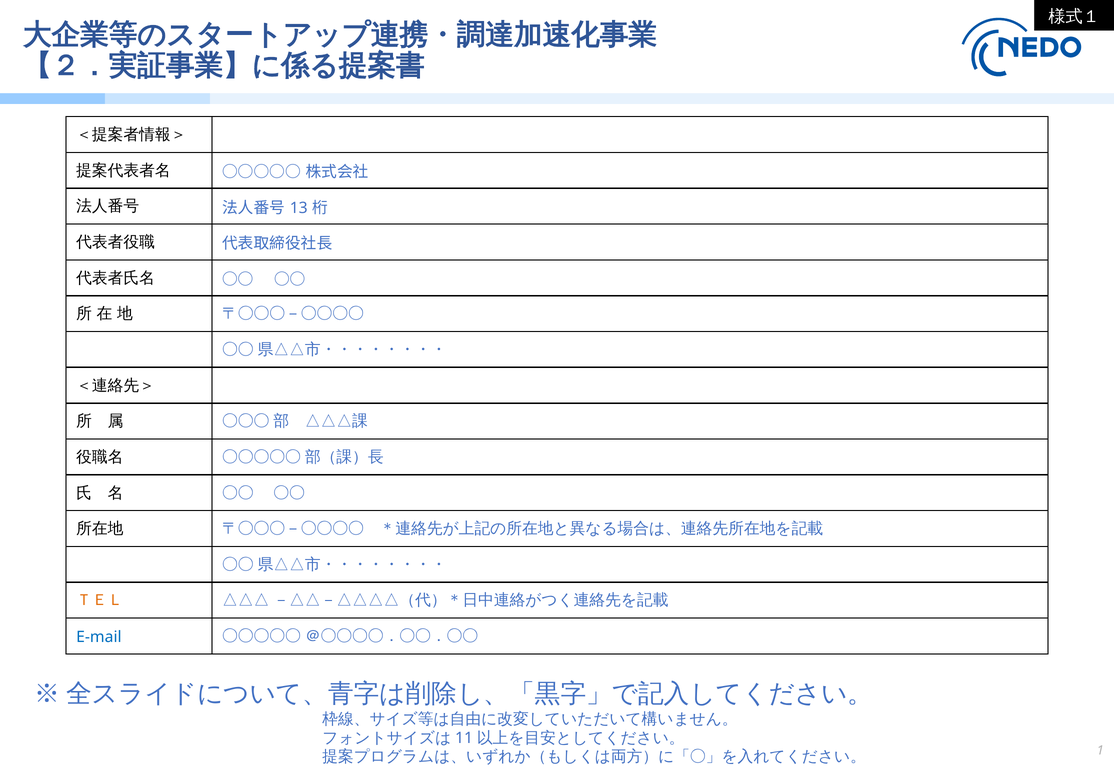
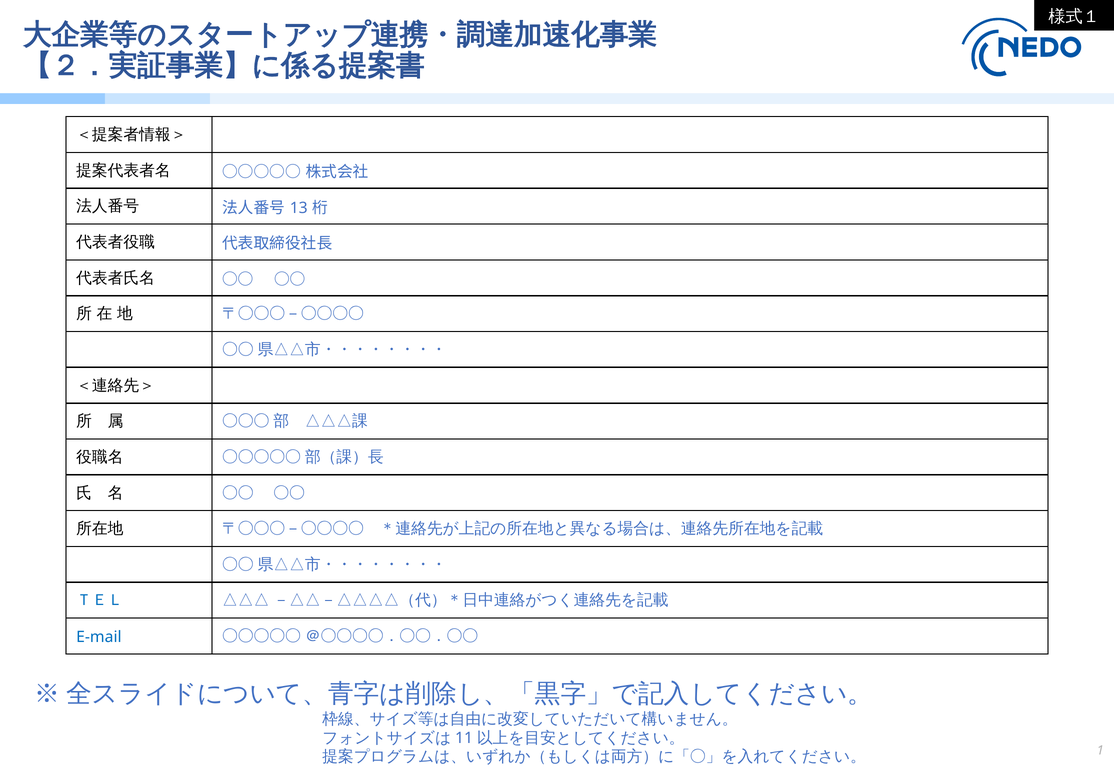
ＴＥＬ colour: orange -> blue
